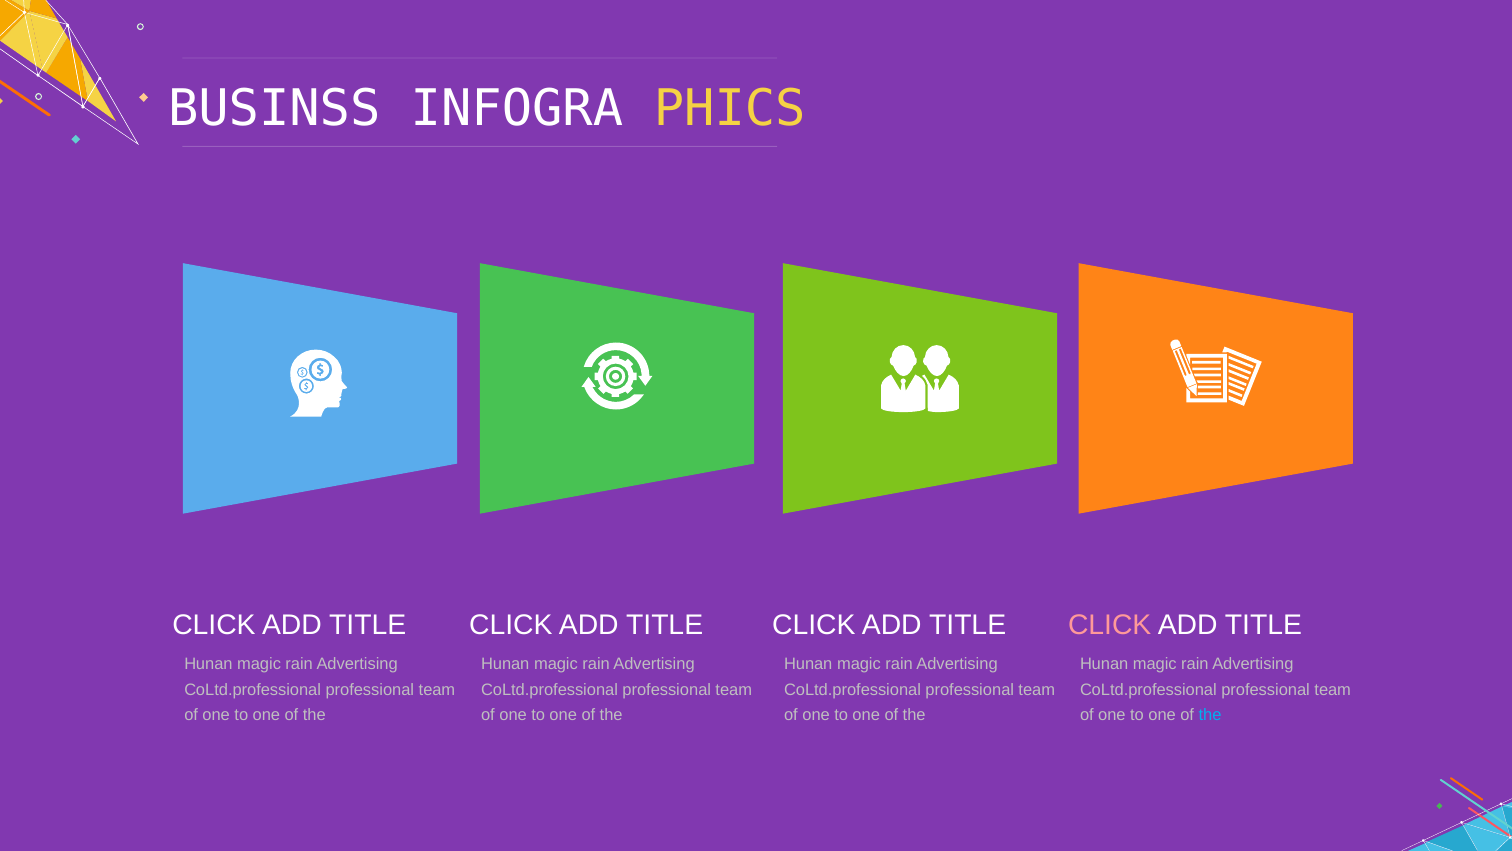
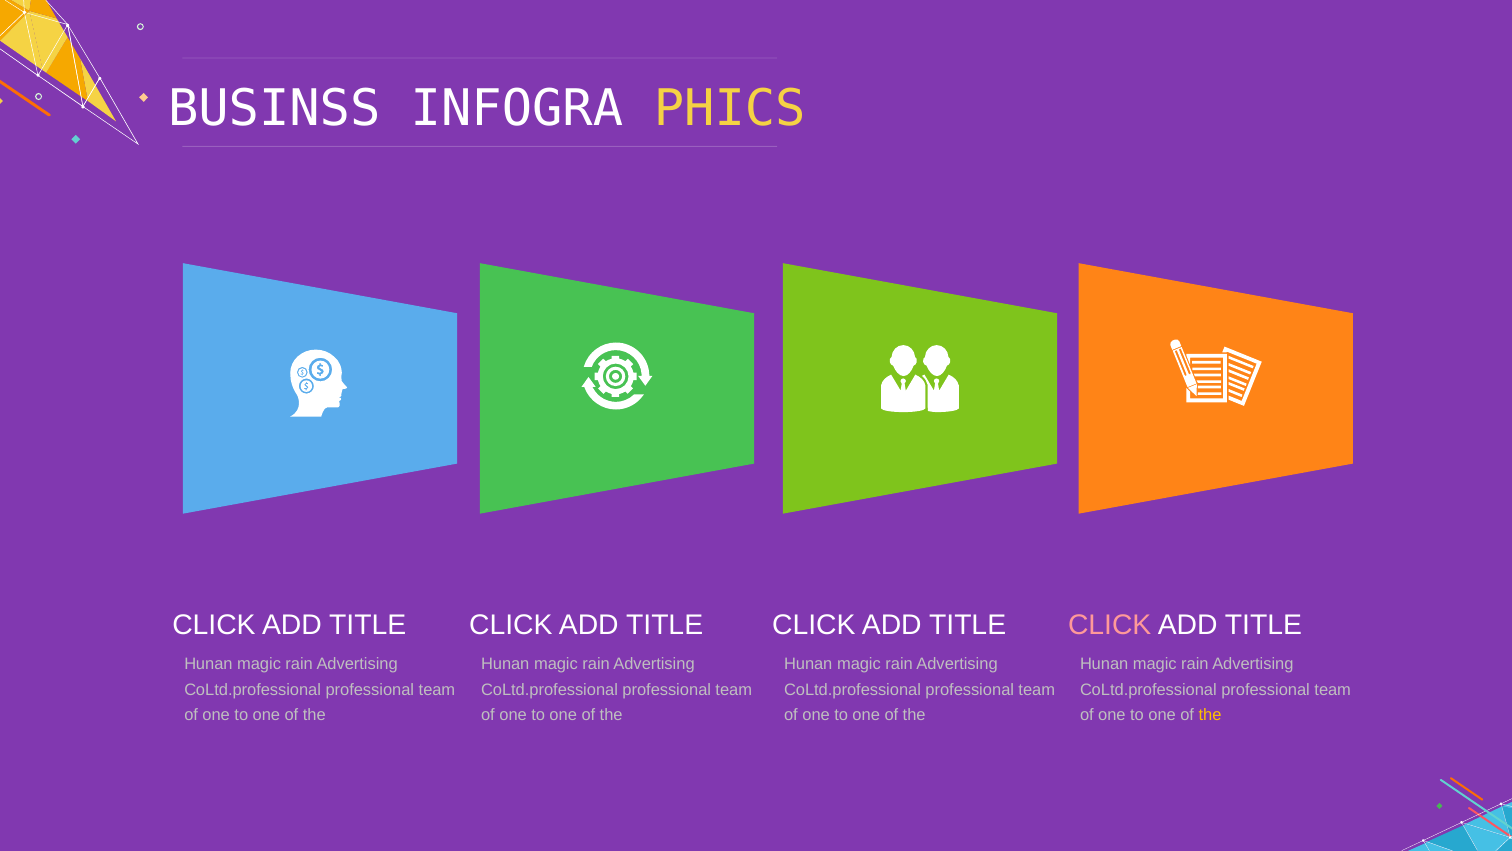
the at (1210, 715) colour: light blue -> yellow
